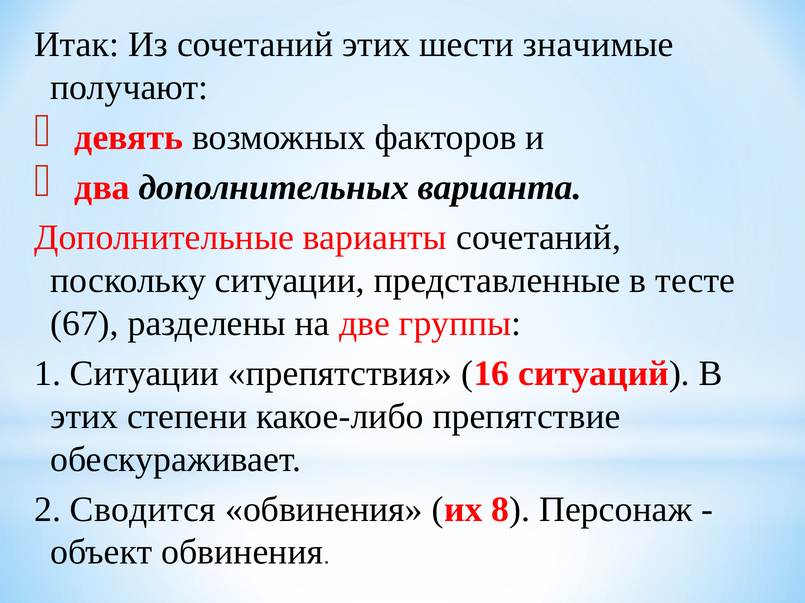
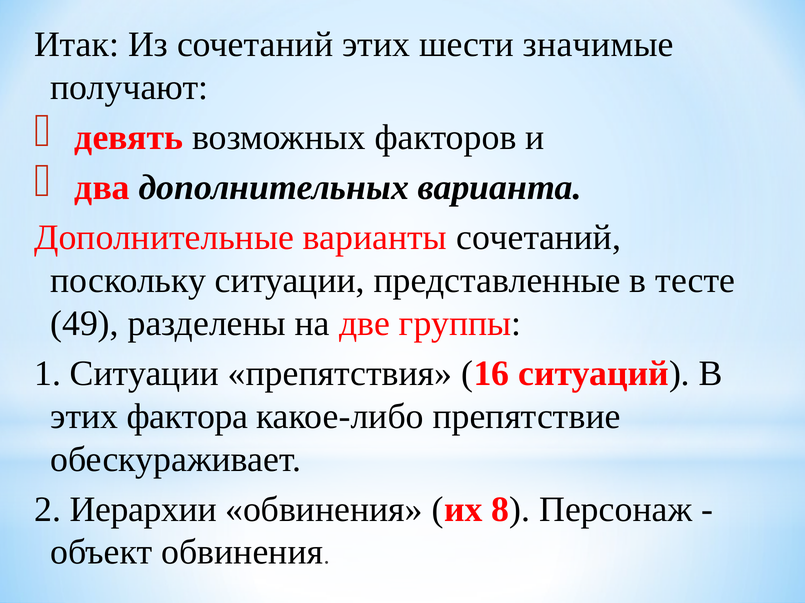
67: 67 -> 49
степени: степени -> фактора
Сводится: Сводится -> Иерархии
